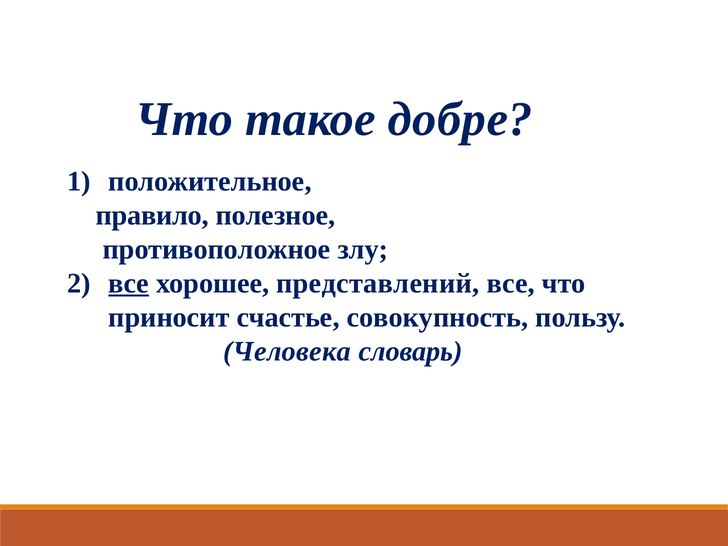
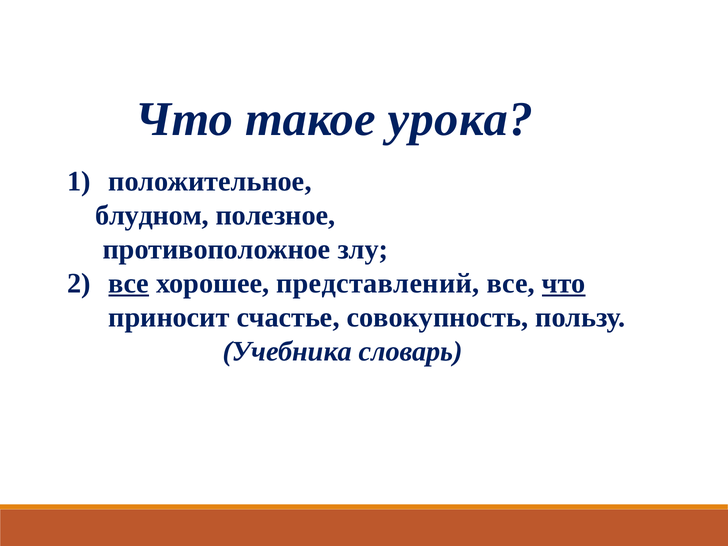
добре: добре -> урока
правило: правило -> блудном
что at (564, 283) underline: none -> present
Человека: Человека -> Учебника
